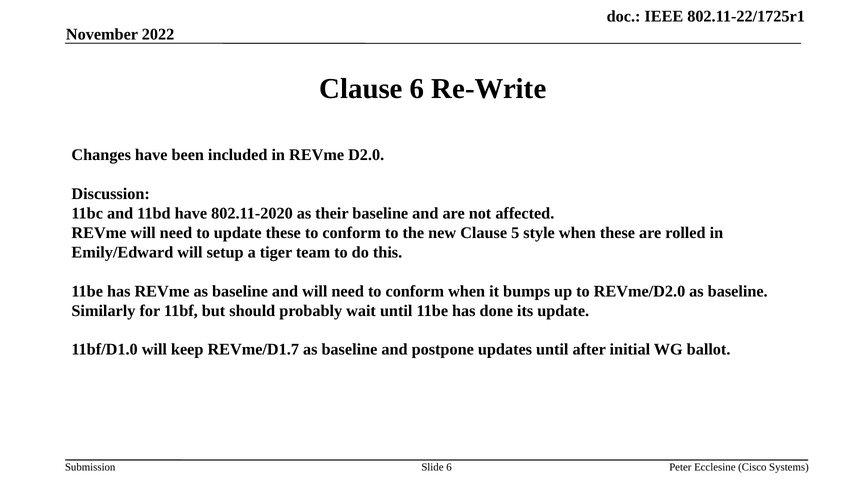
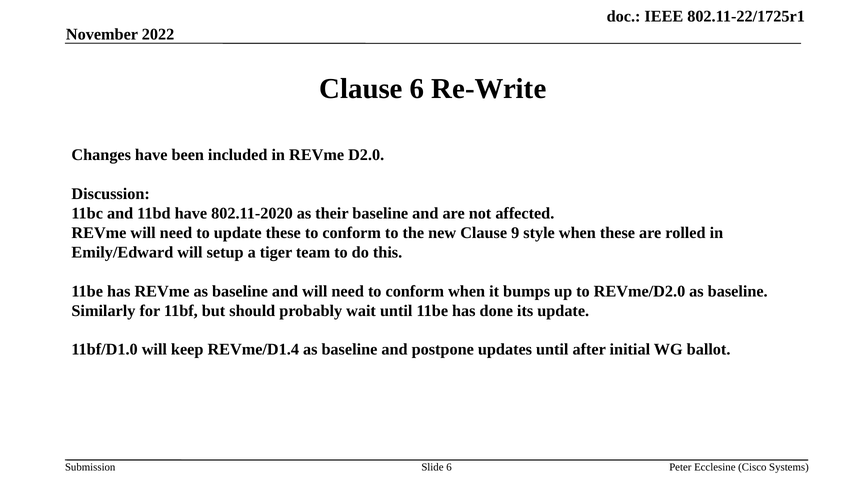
5: 5 -> 9
REVme/D1.7: REVme/D1.7 -> REVme/D1.4
